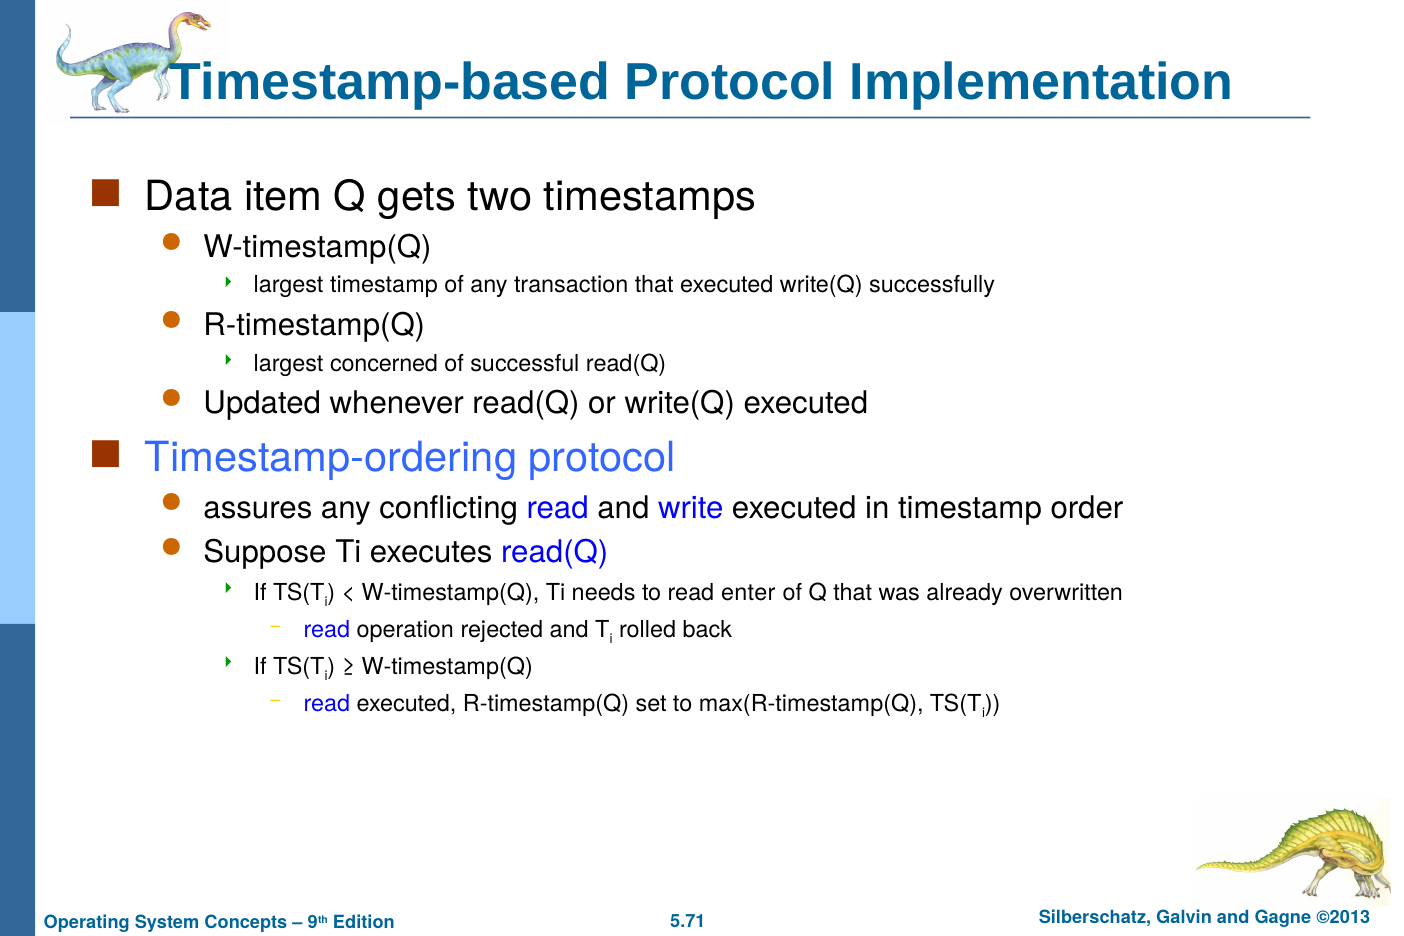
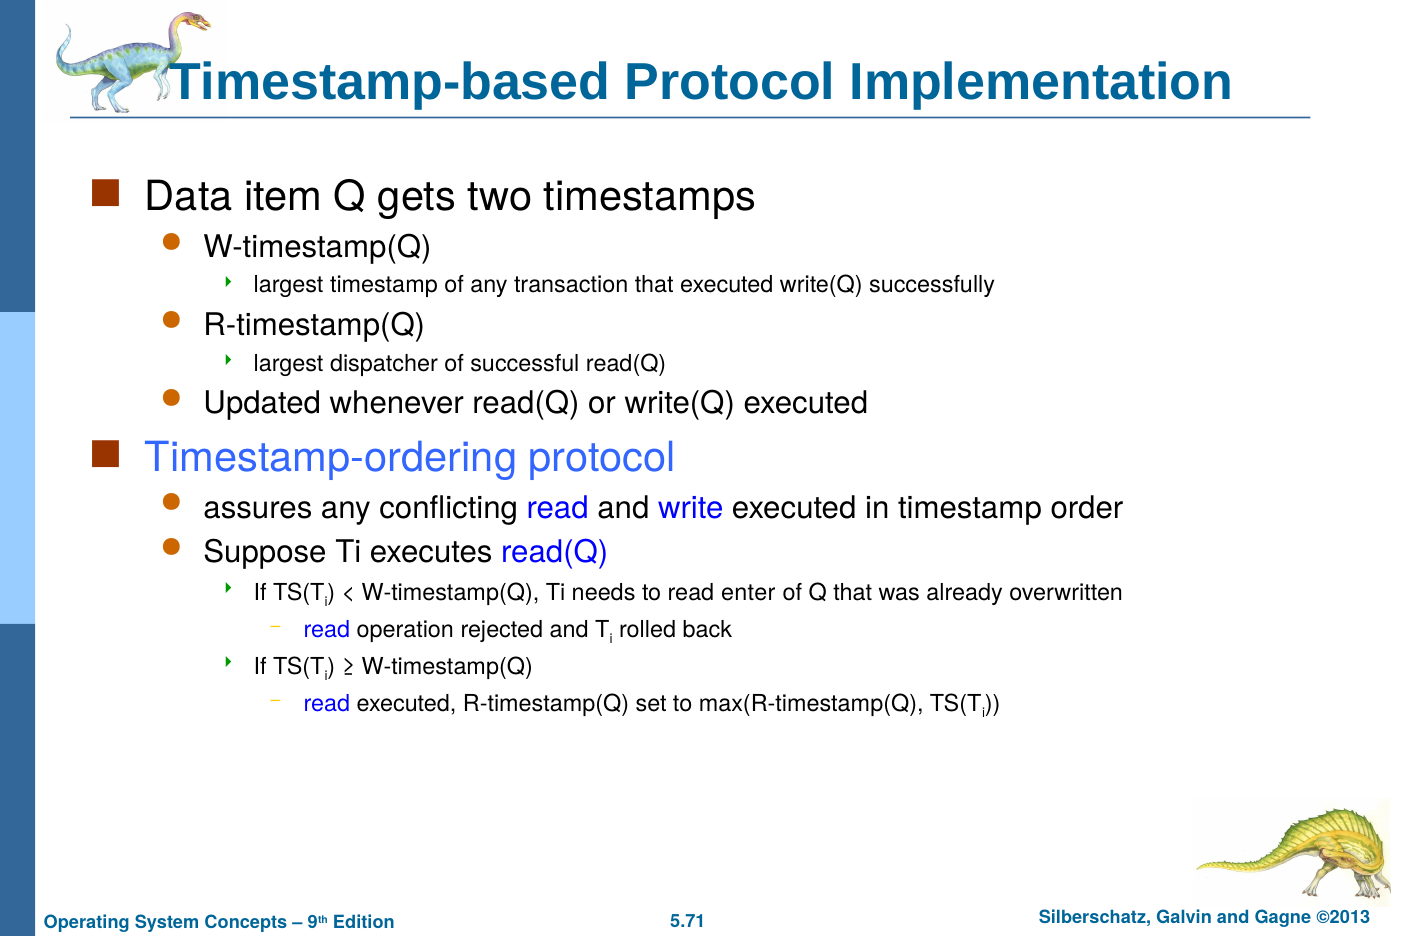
concerned: concerned -> dispatcher
